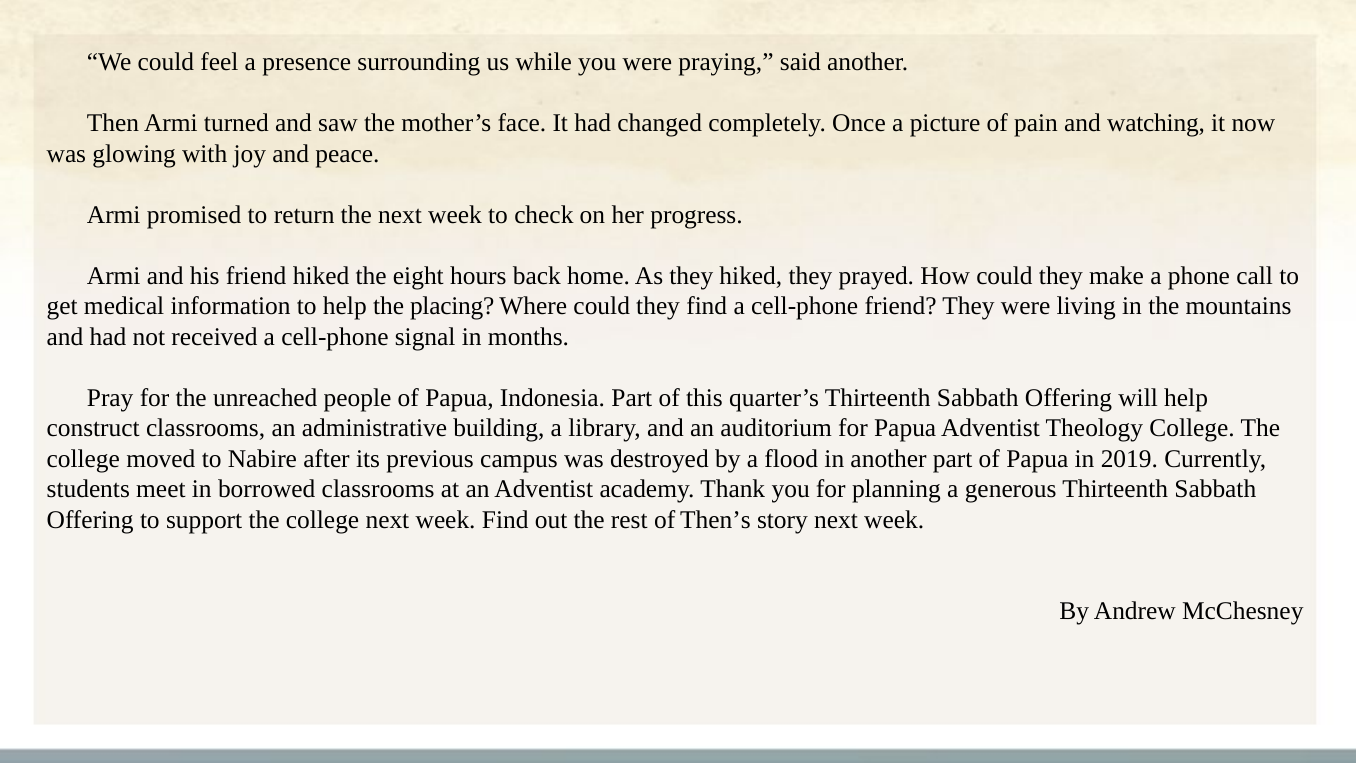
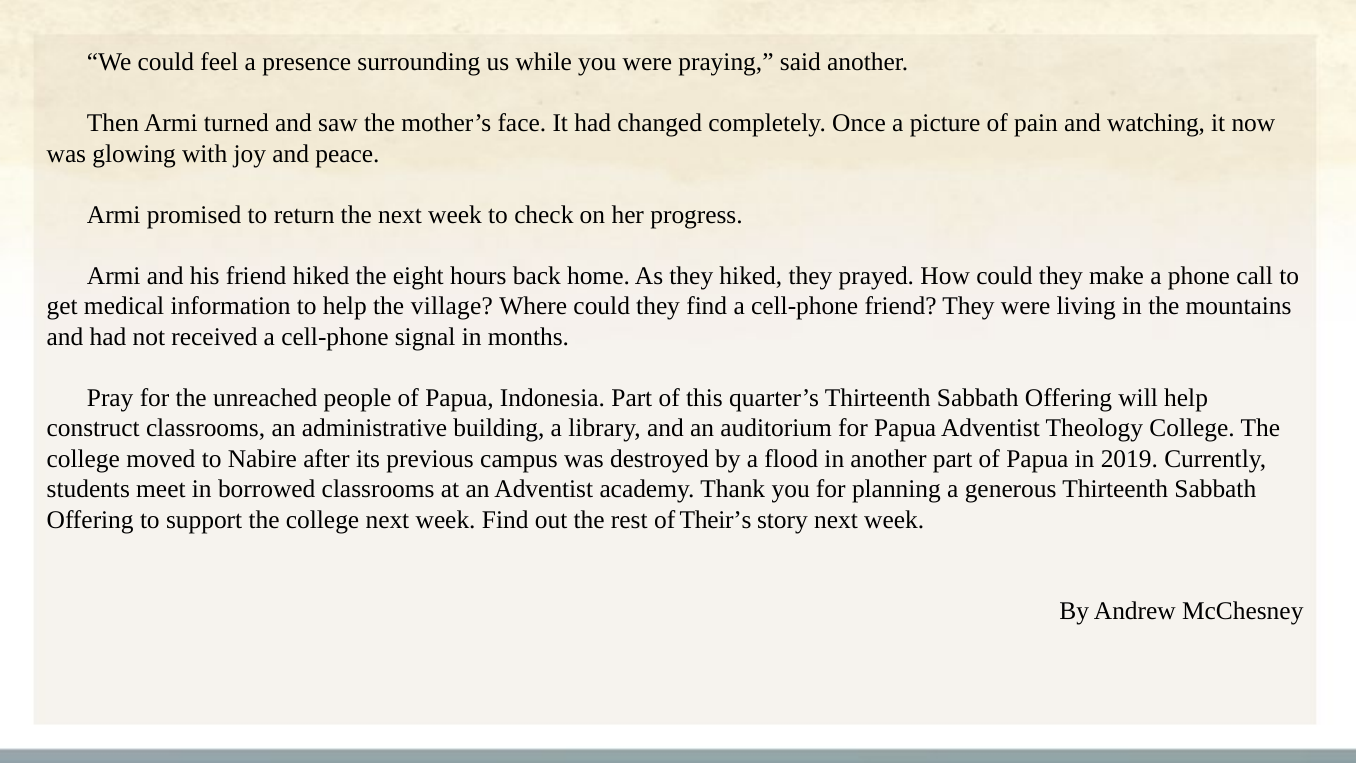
placing: placing -> village
Then’s: Then’s -> Their’s
